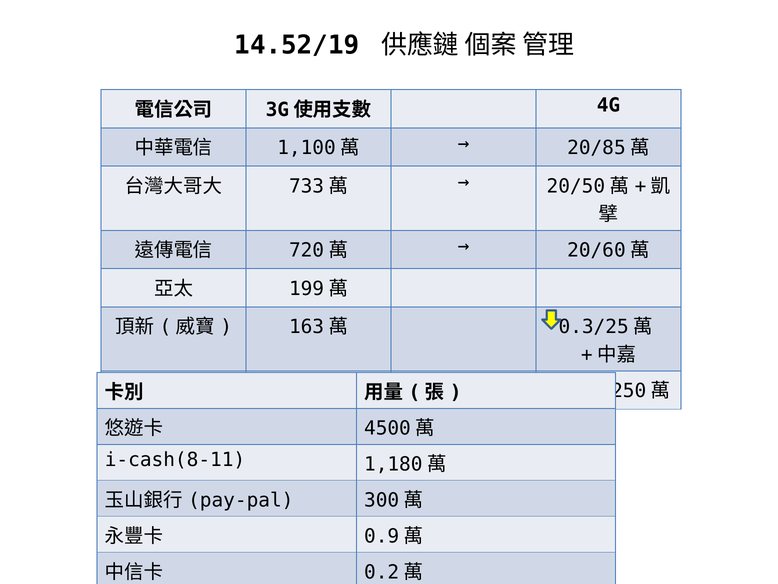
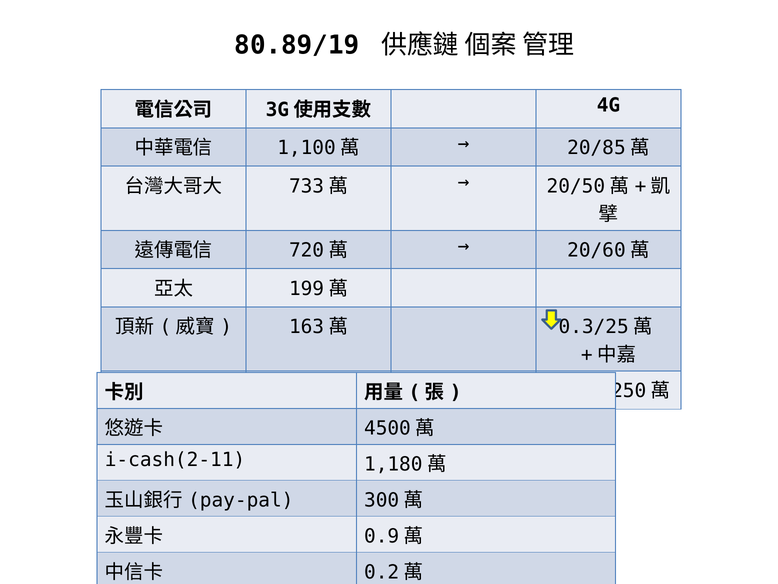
14.52/19: 14.52/19 -> 80.89/19
i-cash(8-11: i-cash(8-11 -> i-cash(2-11
